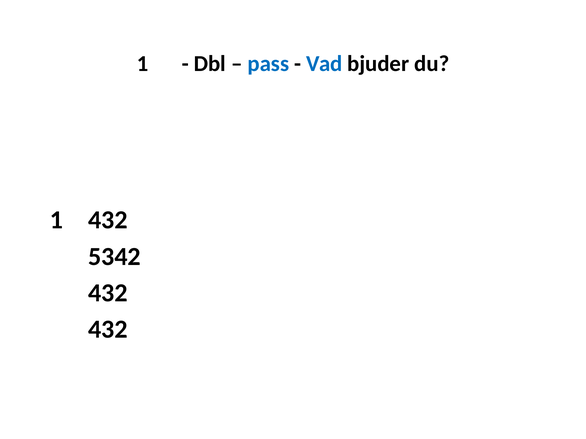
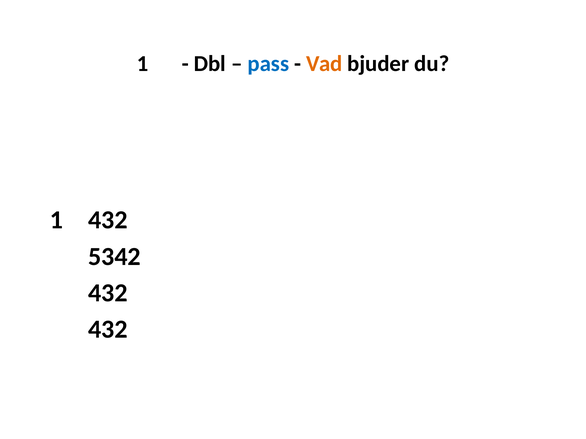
Vad colour: blue -> orange
